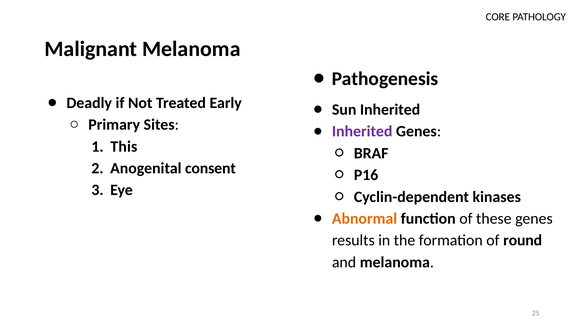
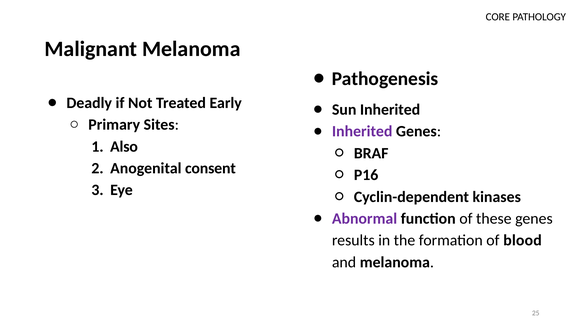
This: This -> Also
Abnormal colour: orange -> purple
round: round -> blood
